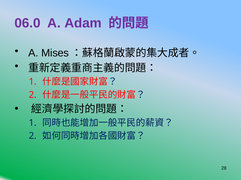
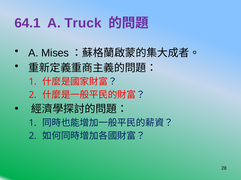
06.0: 06.0 -> 64.1
Adam: Adam -> Truck
